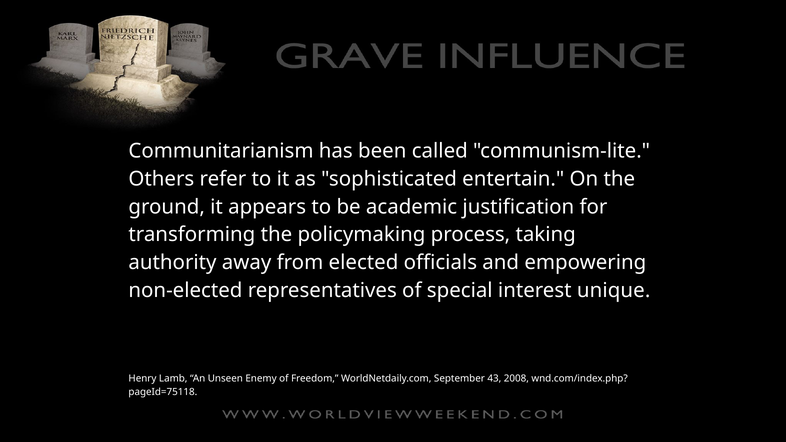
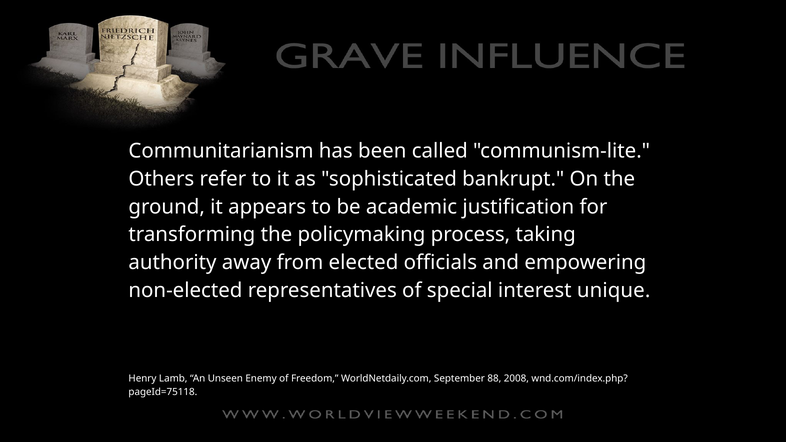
entertain: entertain -> bankrupt
43: 43 -> 88
